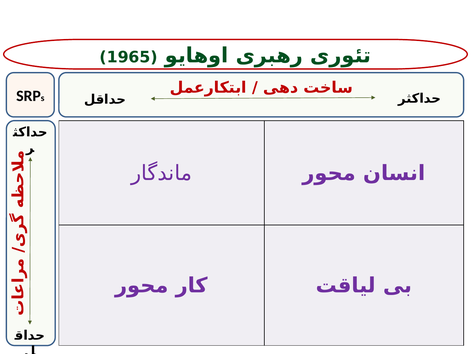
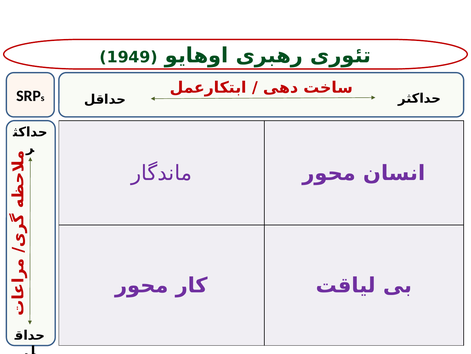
1965: 1965 -> 1949
